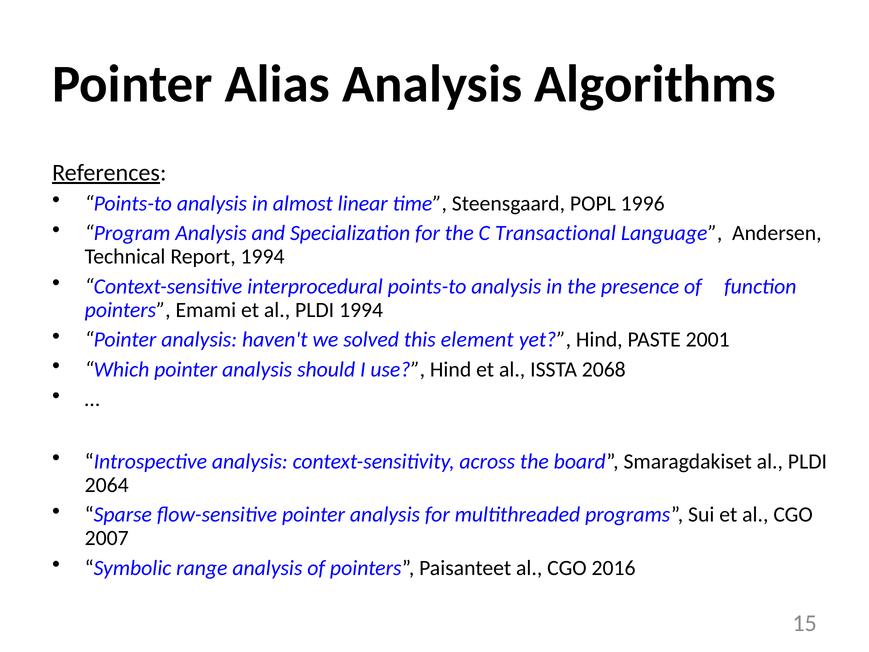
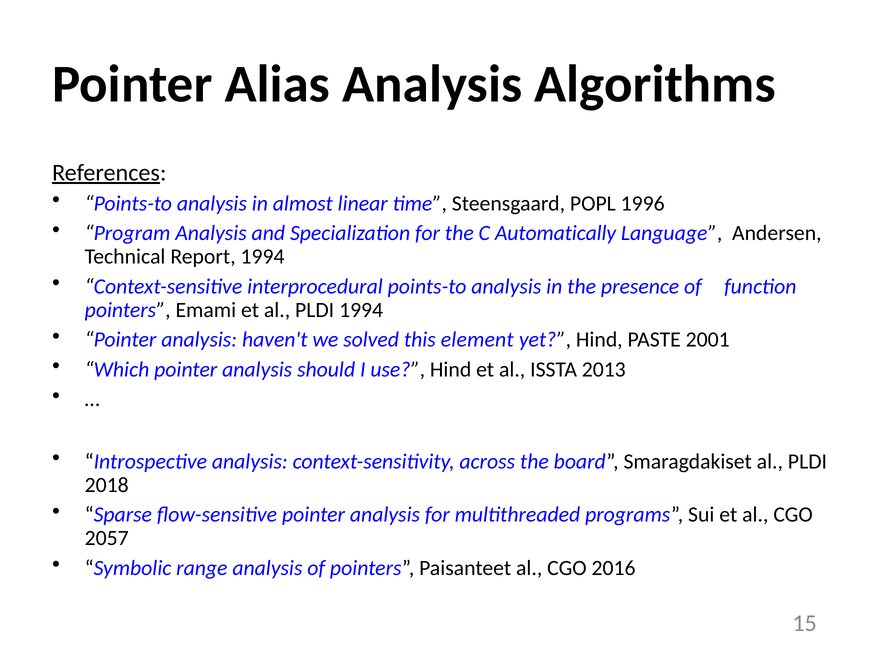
Transactional: Transactional -> Automatically
2068: 2068 -> 2013
2064: 2064 -> 2018
2007: 2007 -> 2057
